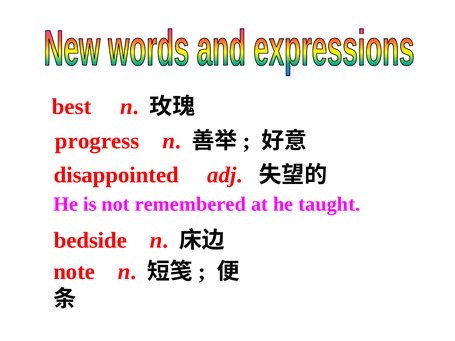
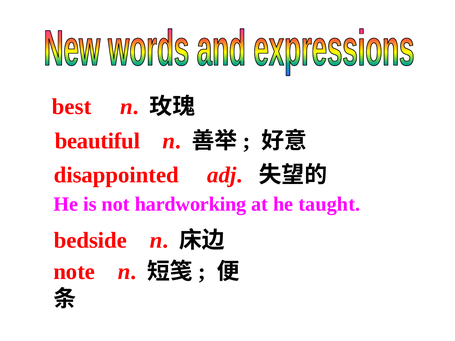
progress: progress -> beautiful
remembered: remembered -> hardworking
